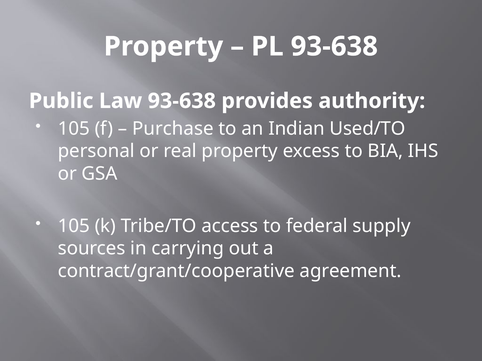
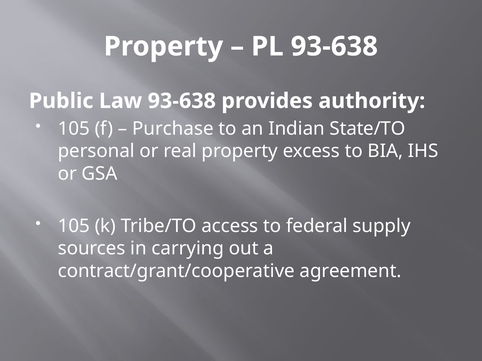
Used/TO: Used/TO -> State/TO
